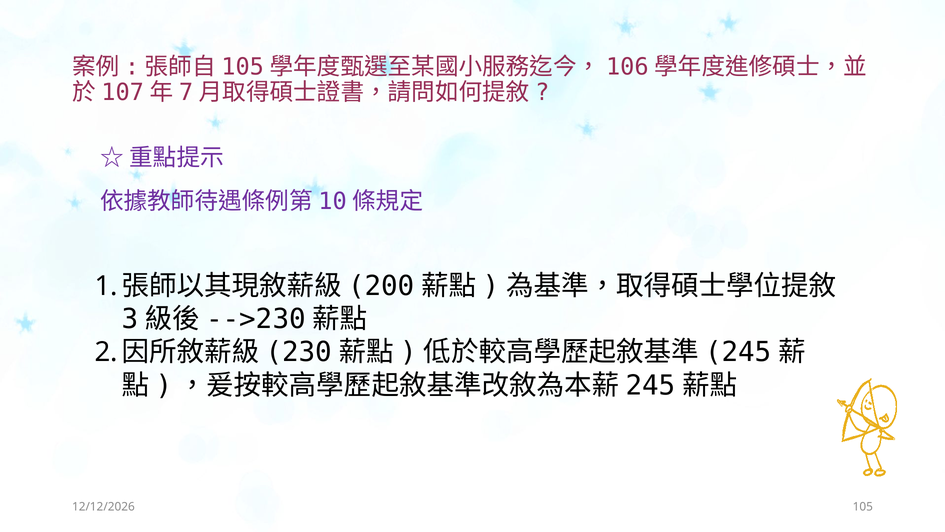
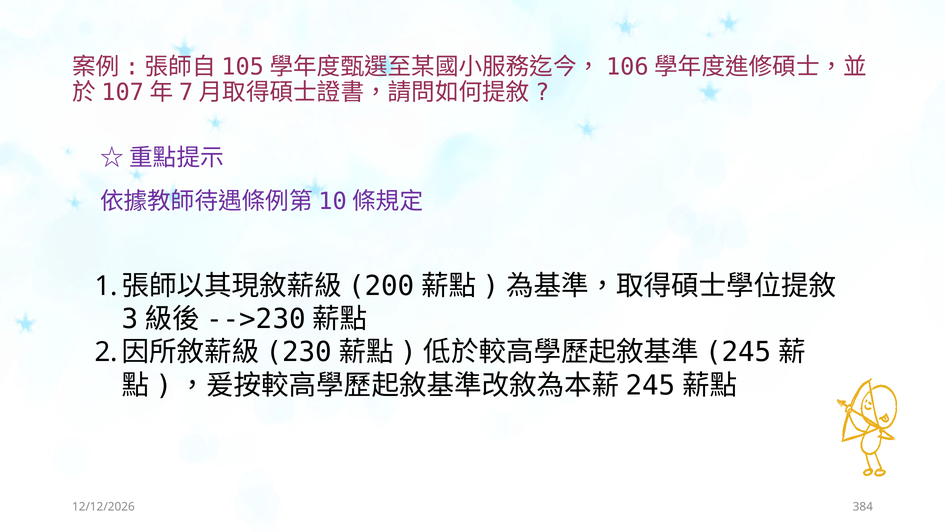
105: 105 -> 384
